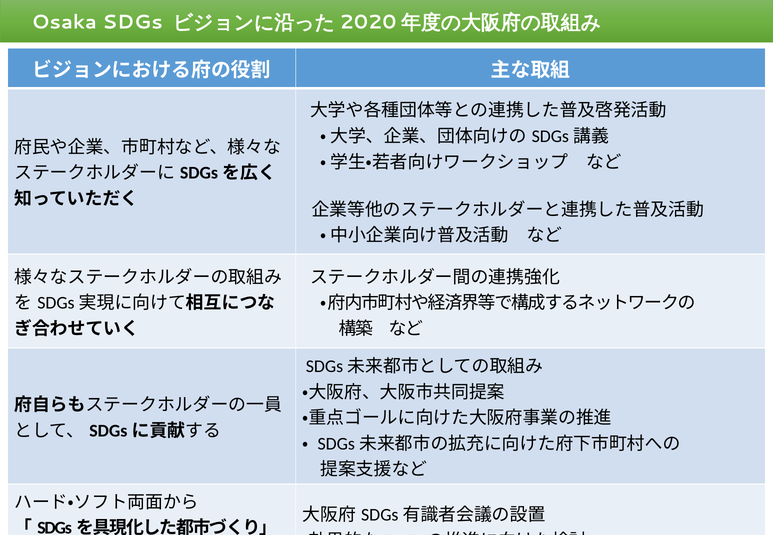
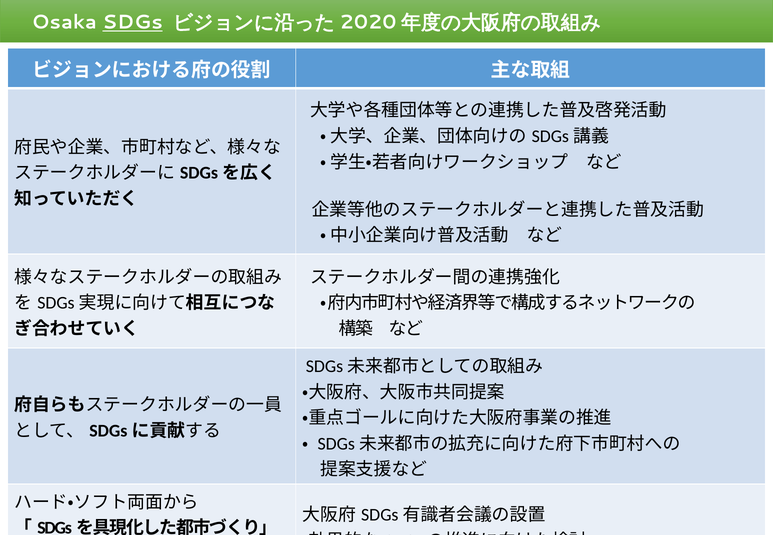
SDGs underline: none -> present
